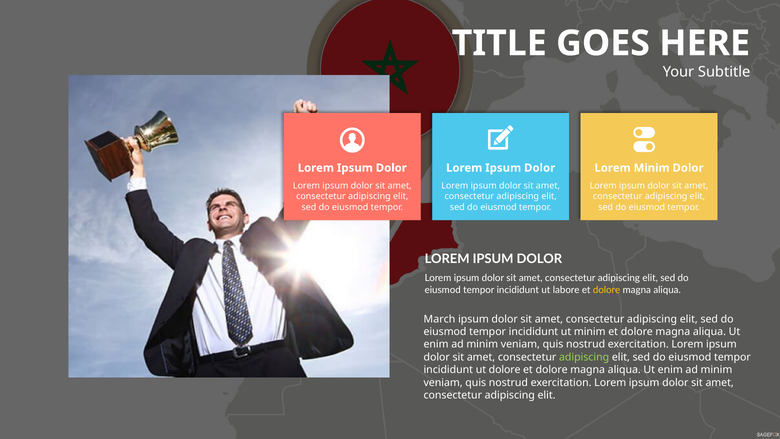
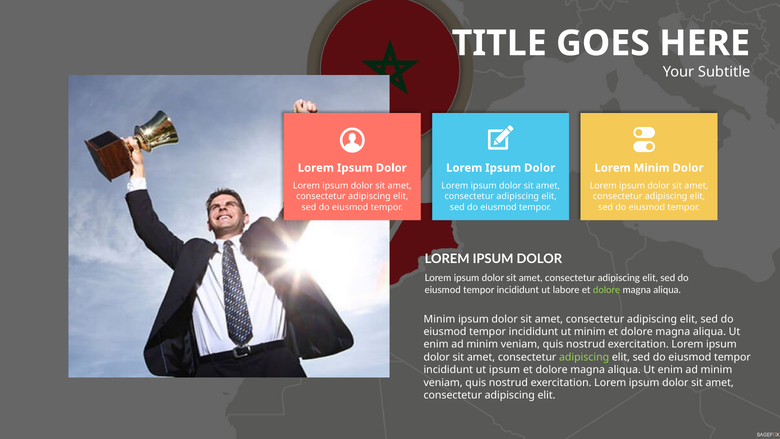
dolore at (607, 290) colour: yellow -> light green
March at (439, 319): March -> Minim
ut dolore: dolore -> ipsum
